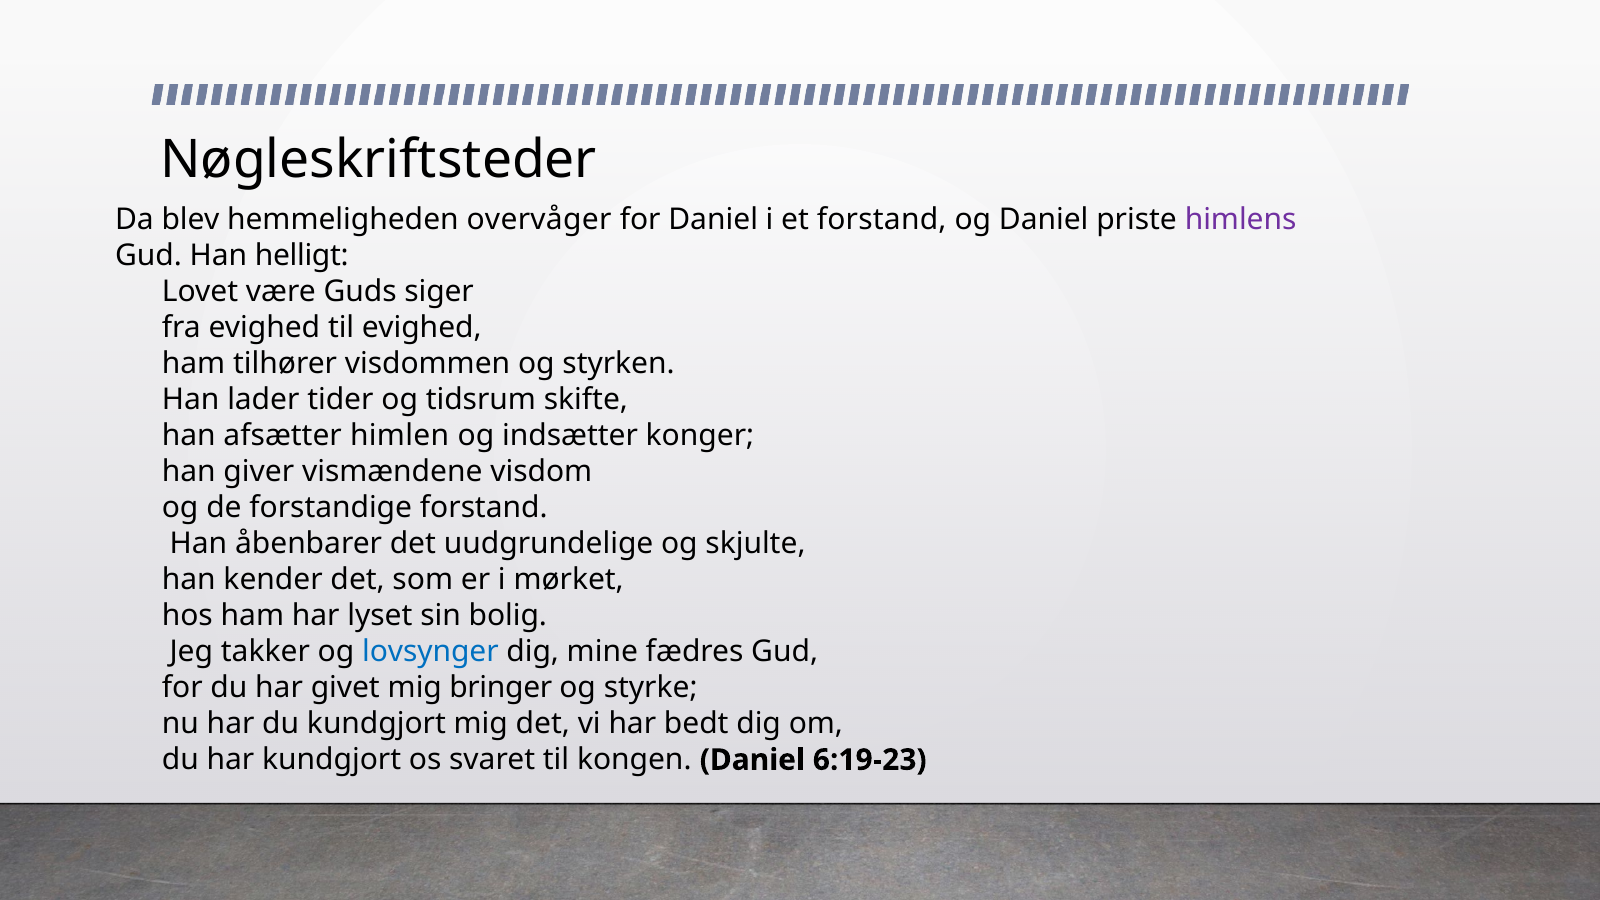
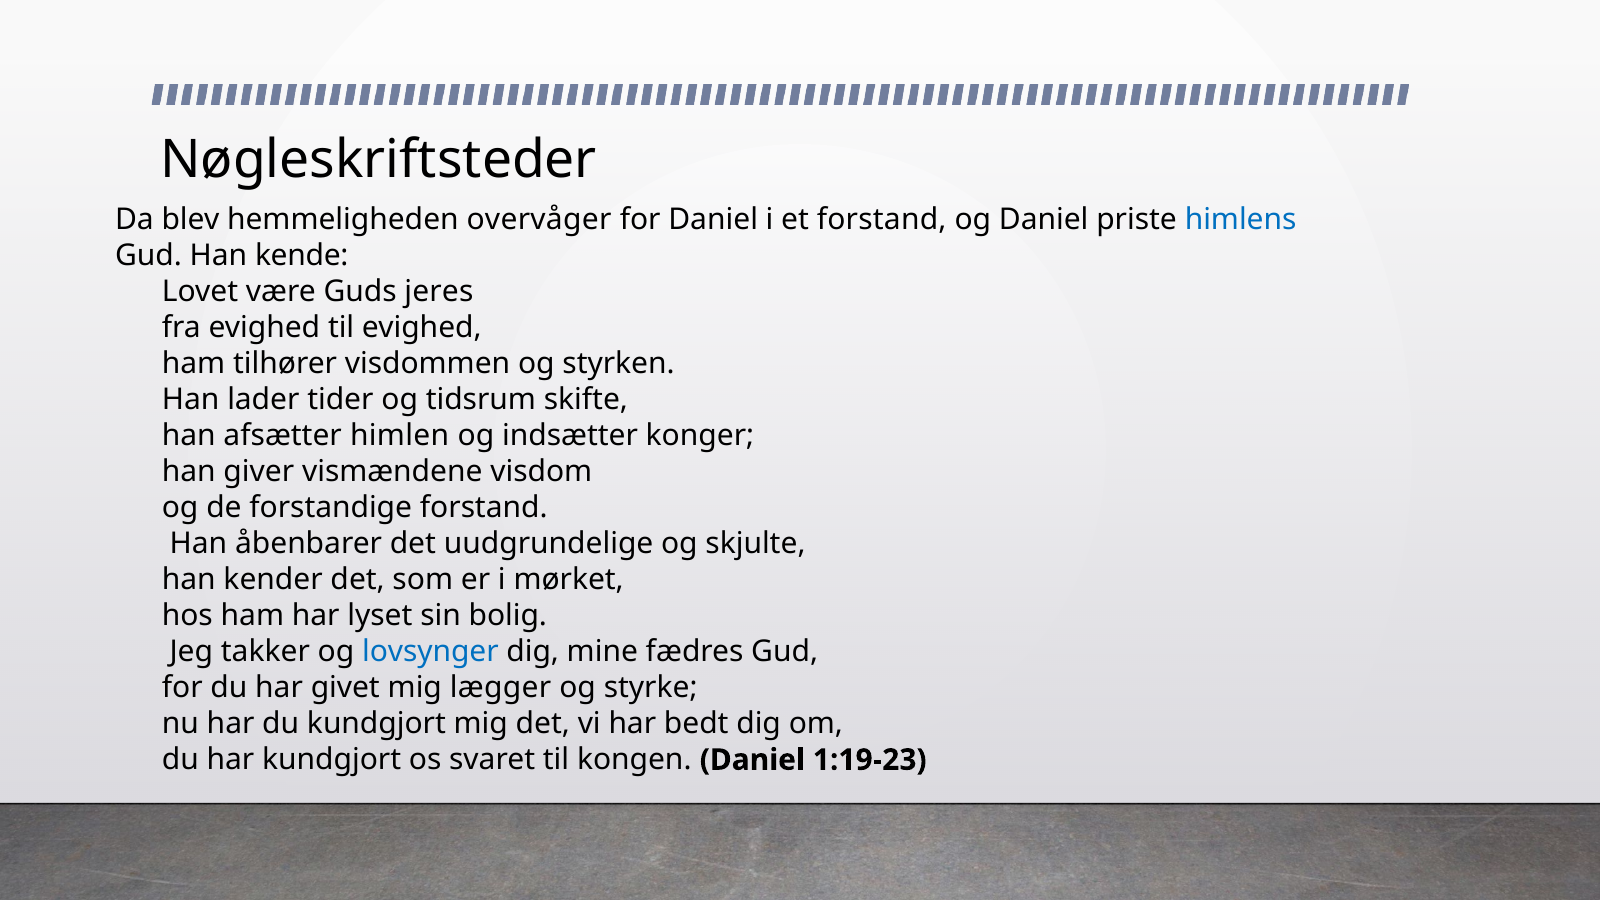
himlens colour: purple -> blue
helligt: helligt -> kende
siger: siger -> jeres
bringer: bringer -> lægger
6:19-23: 6:19-23 -> 1:19-23
